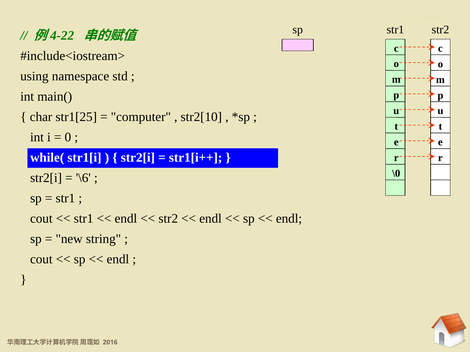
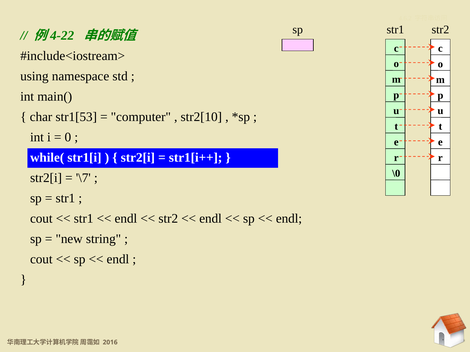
str1[25: str1[25 -> str1[53
\6: \6 -> \7
